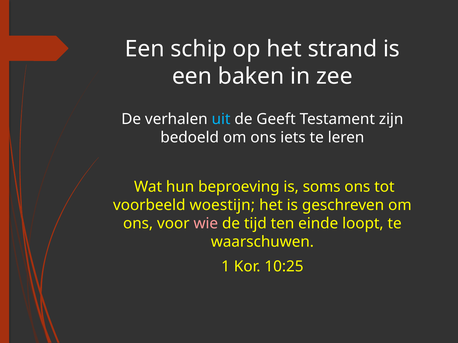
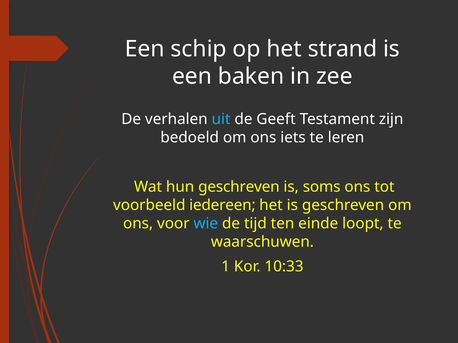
hun beproeving: beproeving -> geschreven
woestijn: woestijn -> iedereen
wie colour: pink -> light blue
10:25: 10:25 -> 10:33
